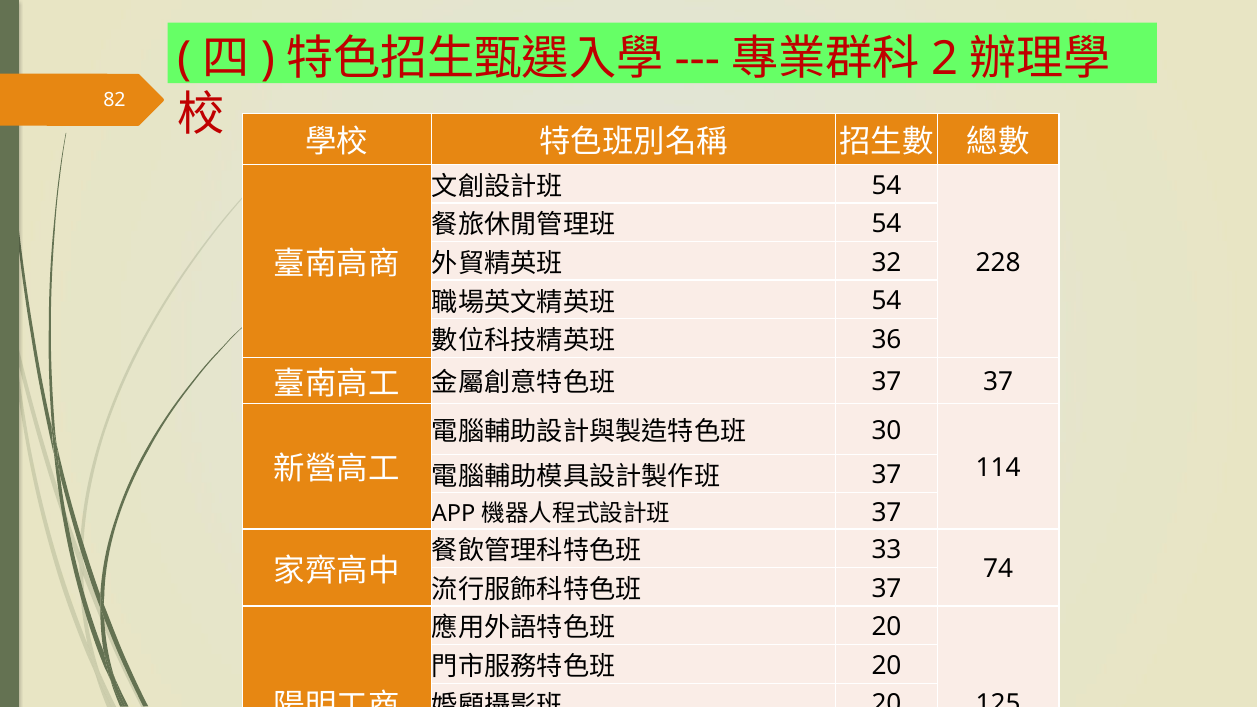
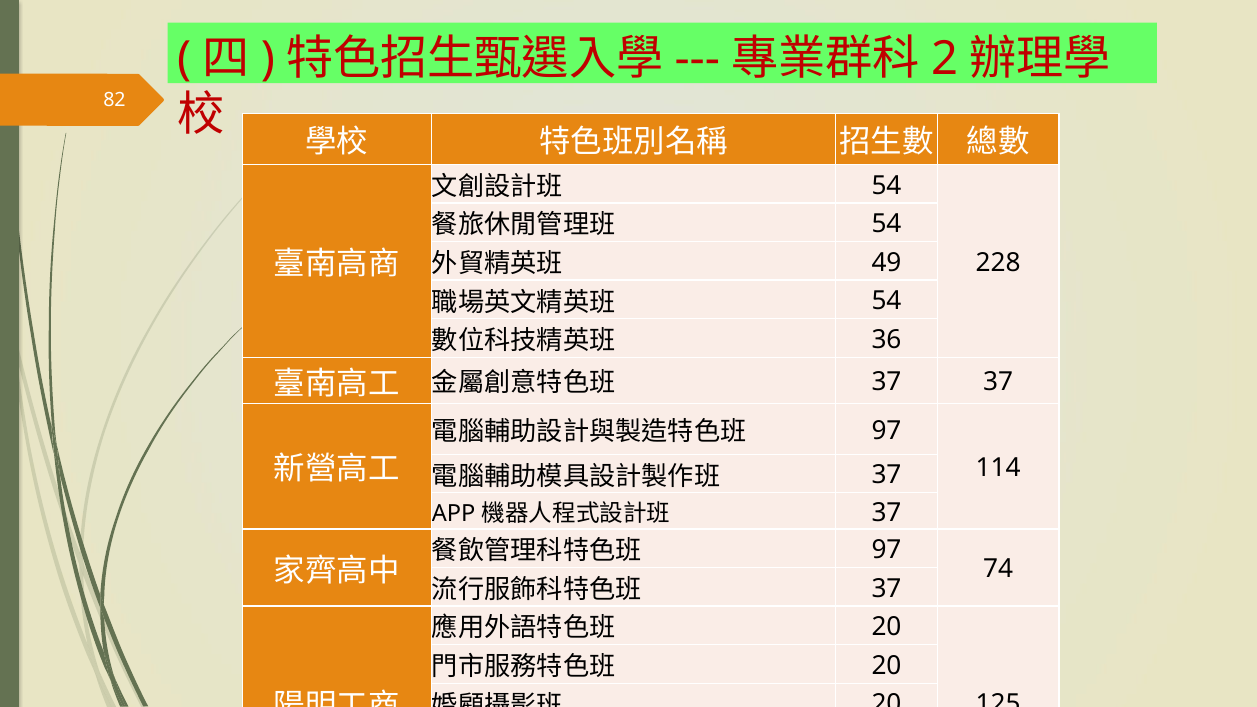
32: 32 -> 49
30 at (886, 431): 30 -> 97
33 at (886, 550): 33 -> 97
